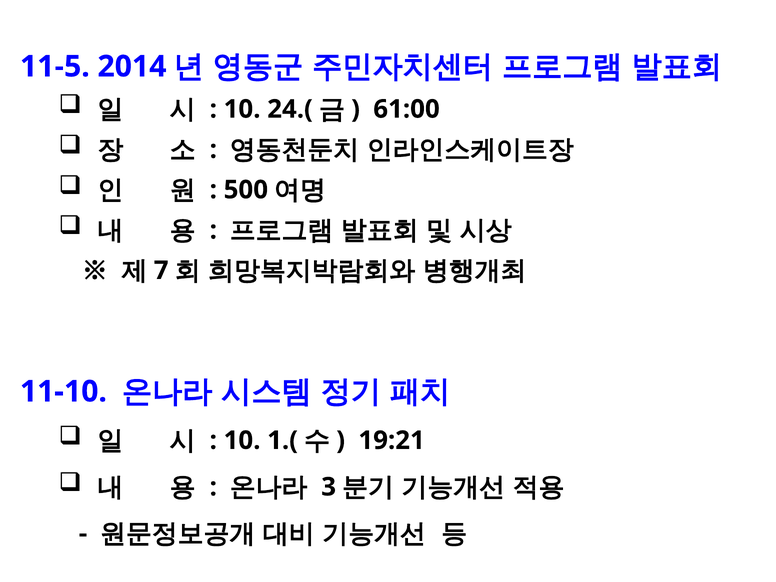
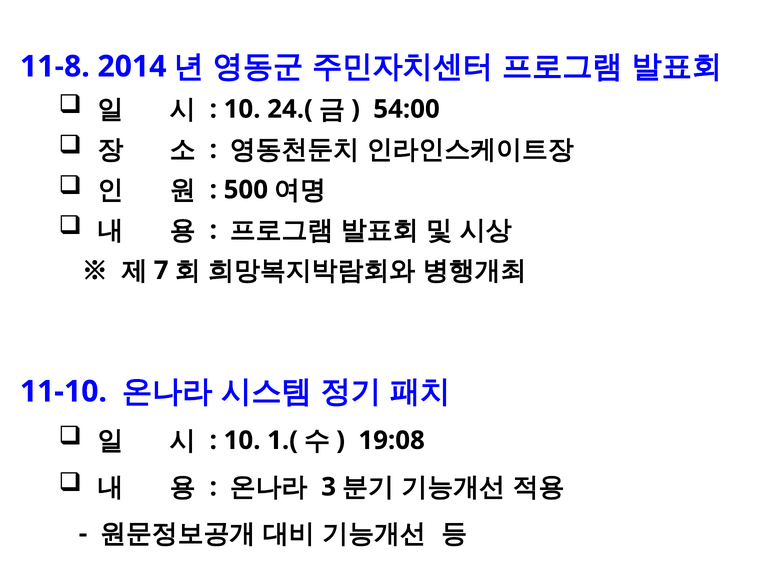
11-5: 11-5 -> 11-8
61:00: 61:00 -> 54:00
19:21: 19:21 -> 19:08
